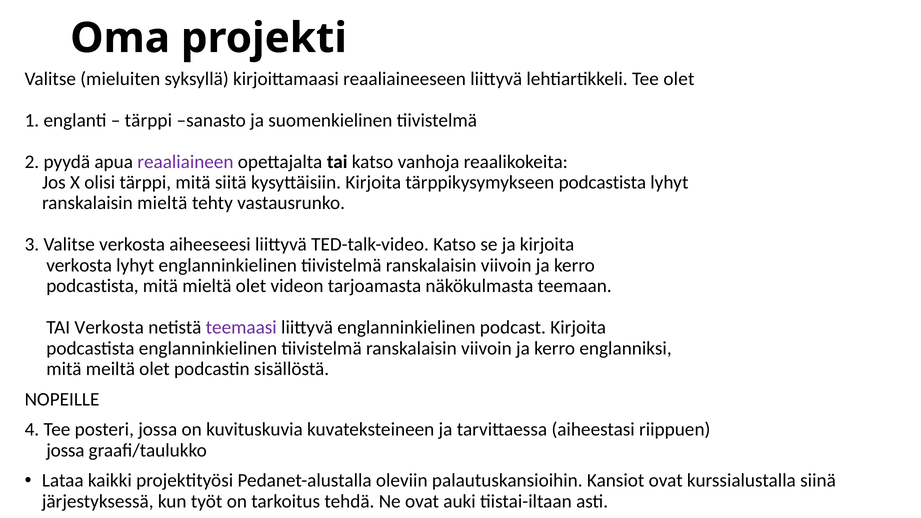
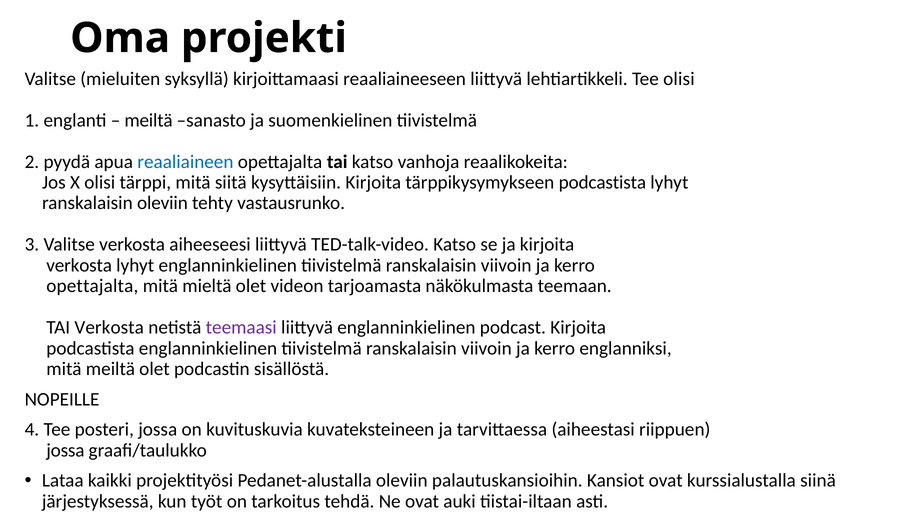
Tee olet: olet -> olisi
tärppi at (148, 120): tärppi -> meiltä
reaaliaineen colour: purple -> blue
ranskalaisin mieltä: mieltä -> oleviin
podcastista at (92, 286): podcastista -> opettajalta
